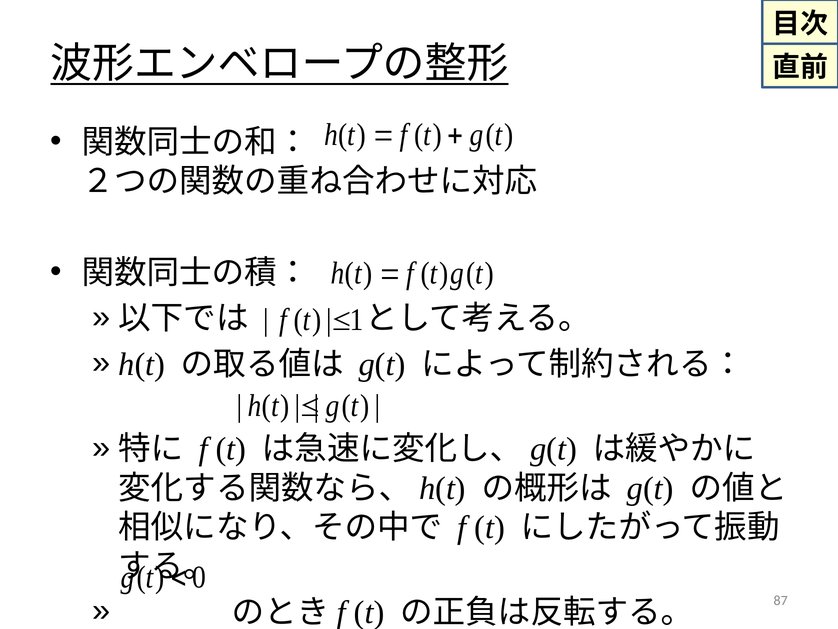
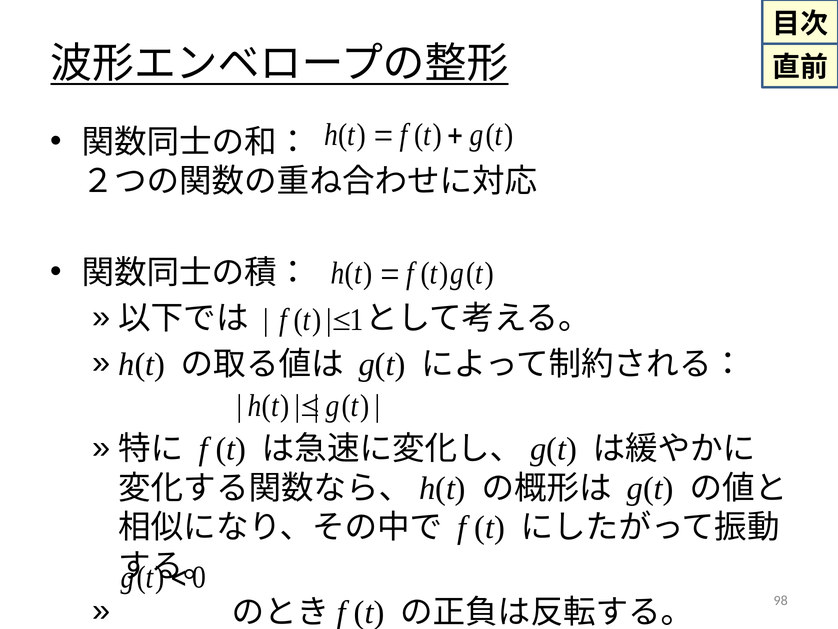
87: 87 -> 98
